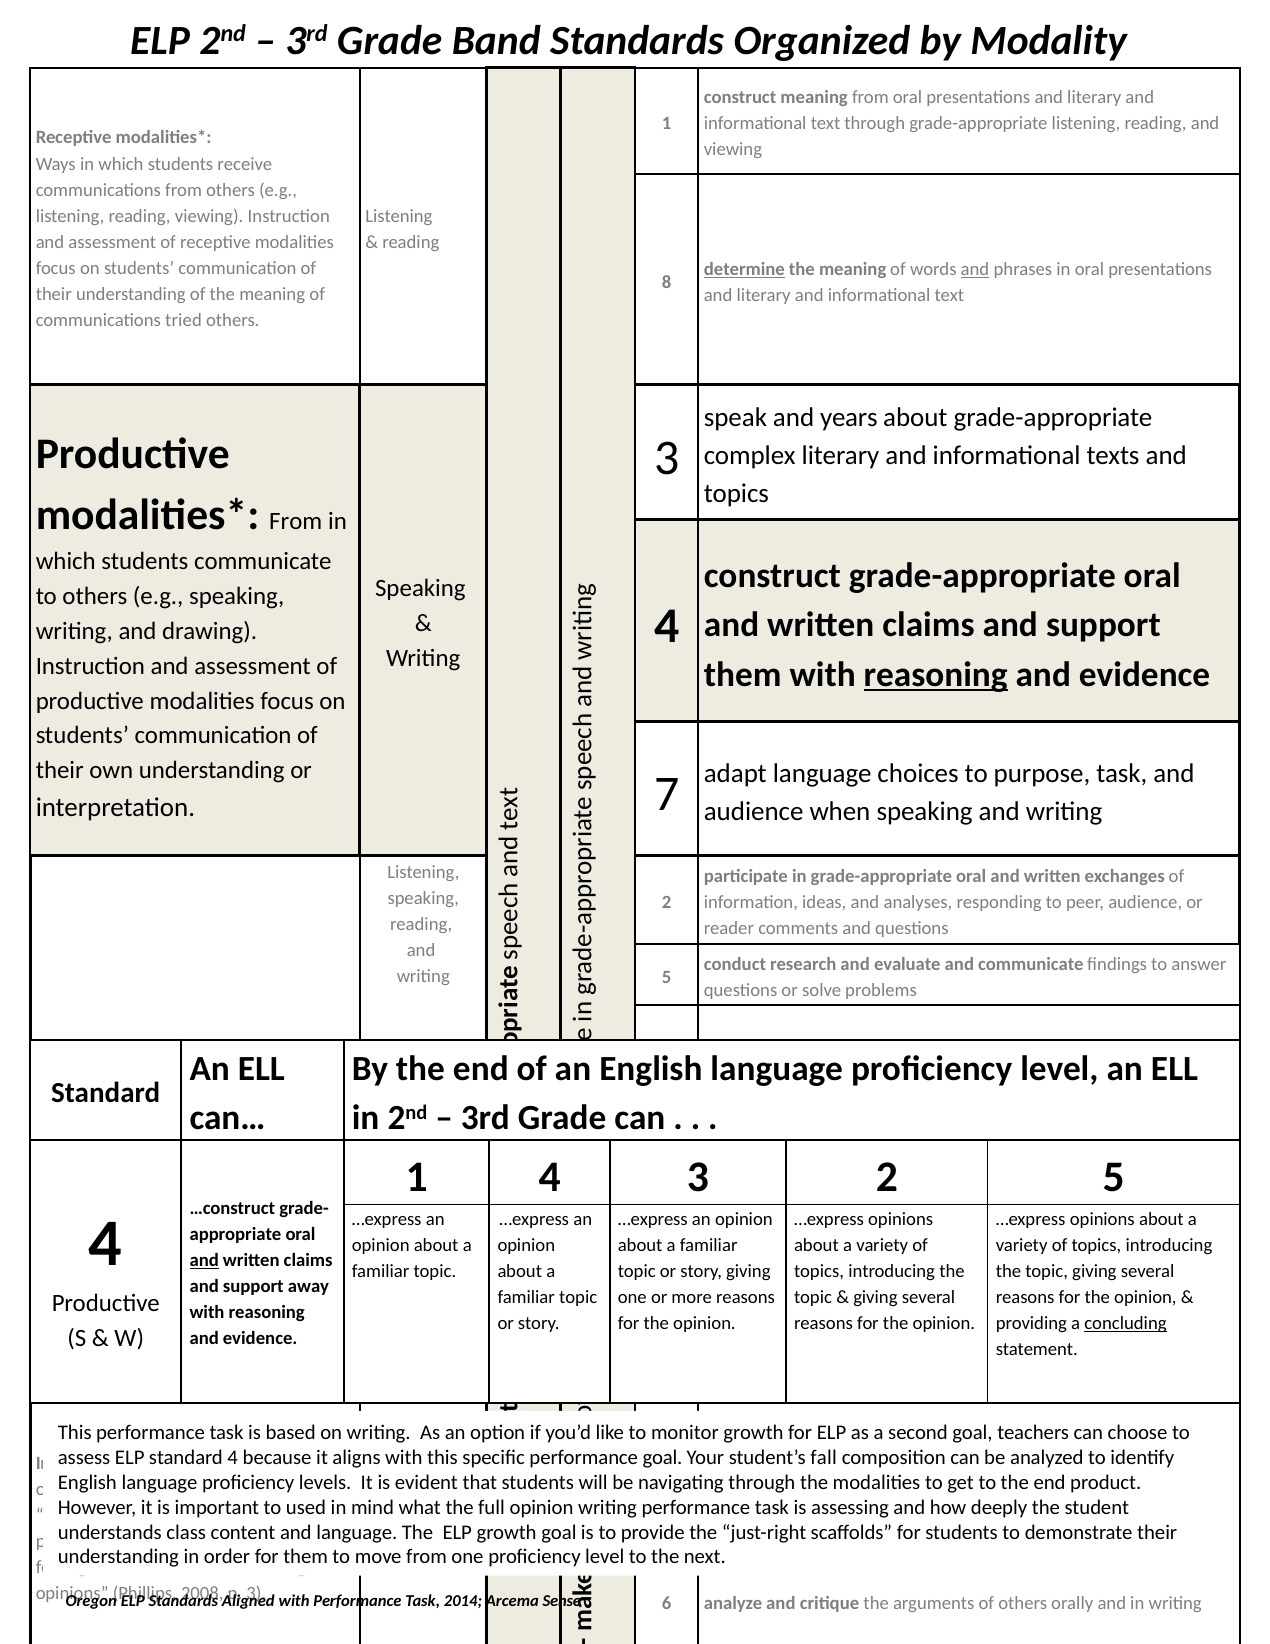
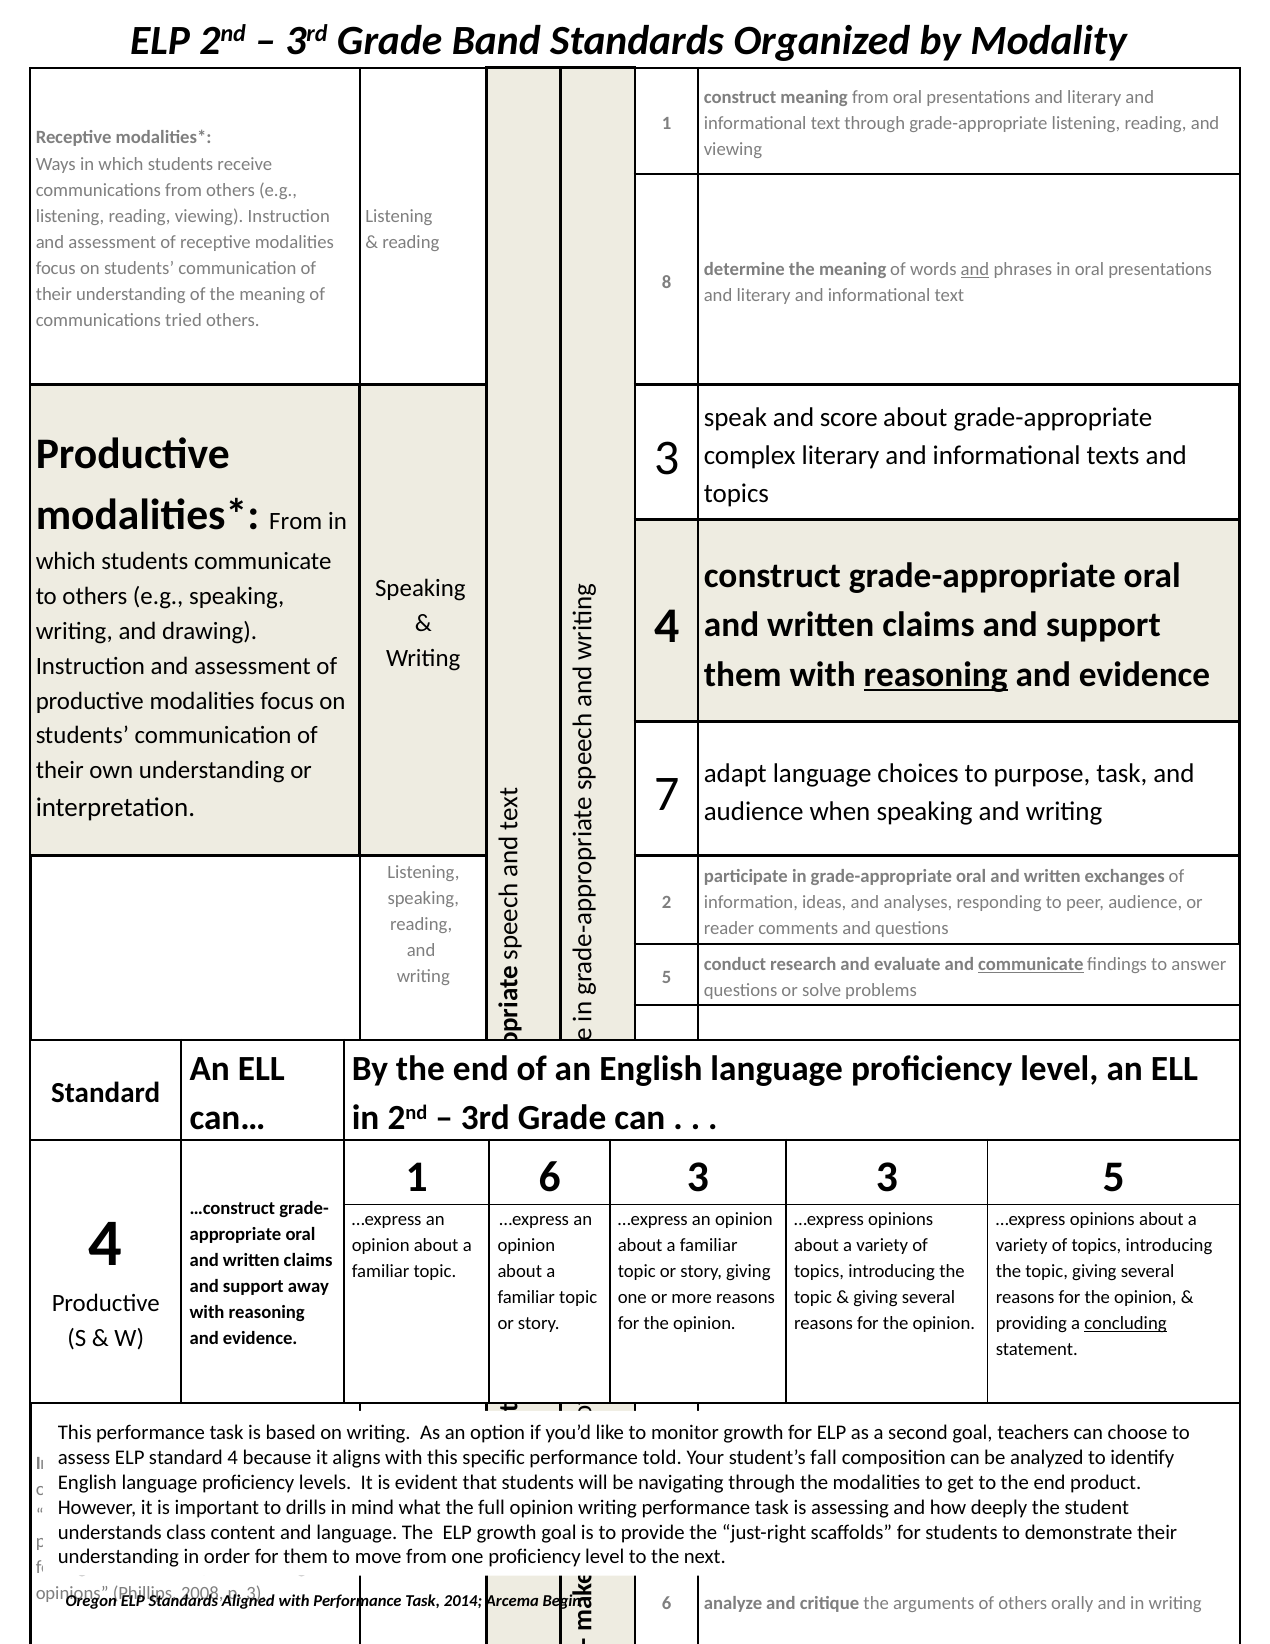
determine underline: present -> none
years: years -> score
communicate at (1031, 964) underline: none -> present
1 4: 4 -> 6
3 2: 2 -> 3
and at (204, 1260) underline: present -> none
goal at (662, 1457): goal -> told
used: used -> drills
Sense: Sense -> Begin
